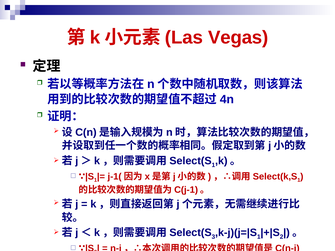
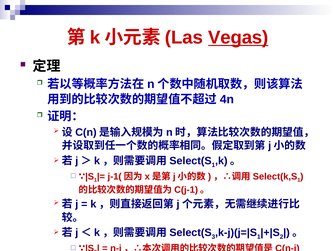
Vegas underline: none -> present
